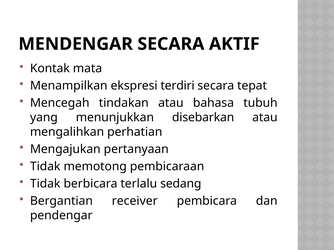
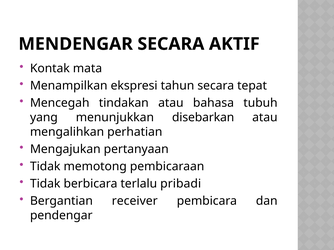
terdiri: terdiri -> tahun
sedang: sedang -> pribadi
